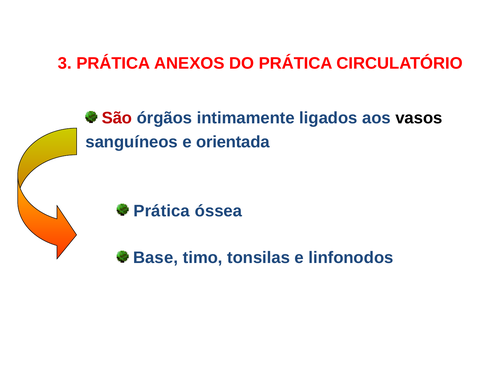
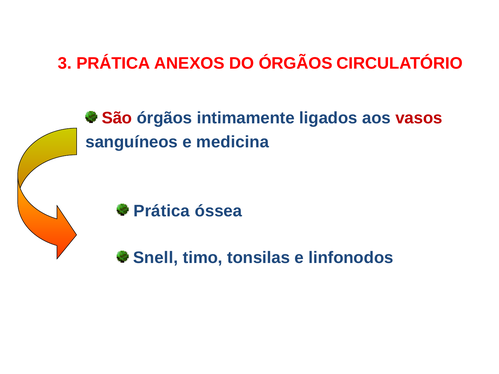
DO PRÁTICA: PRÁTICA -> ÓRGÃOS
vasos colour: black -> red
orientada: orientada -> medicina
Base: Base -> Snell
